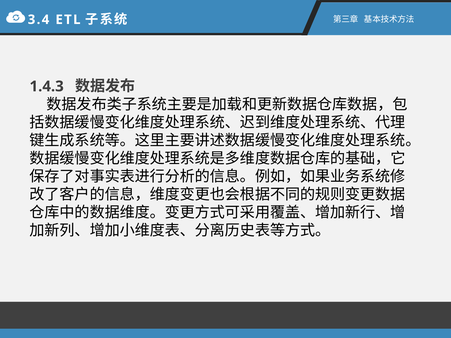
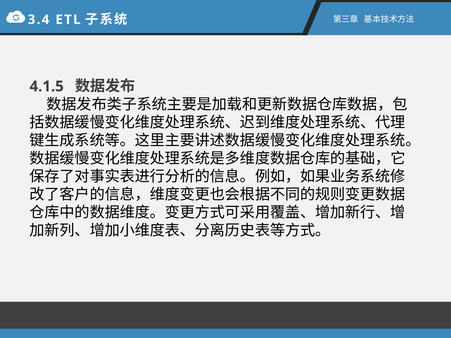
1.4.3: 1.4.3 -> 4.1.5
